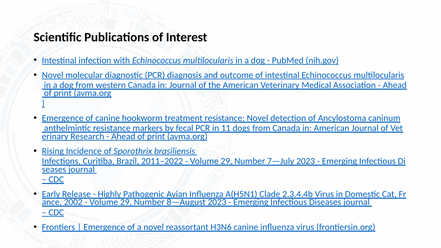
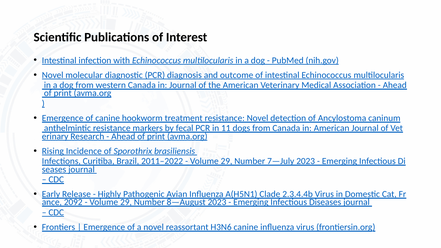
2002: 2002 -> 2092
